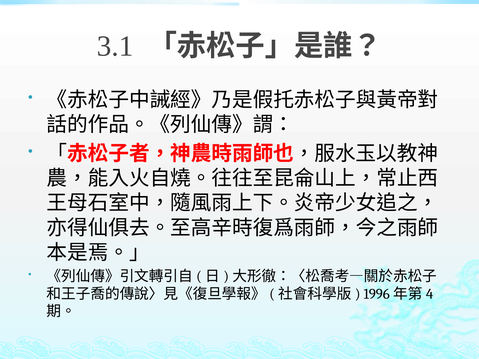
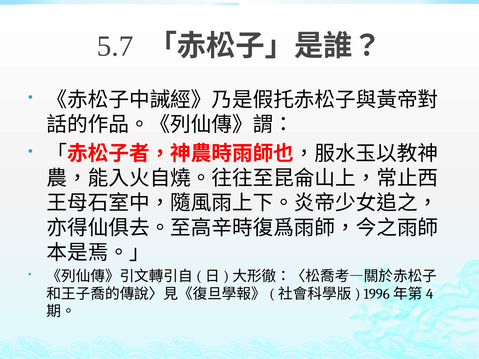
3.1: 3.1 -> 5.7
